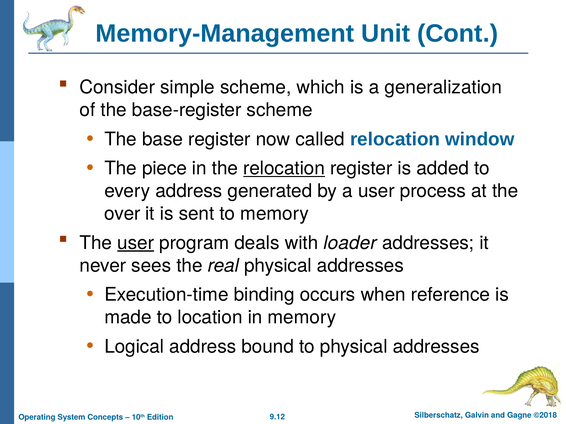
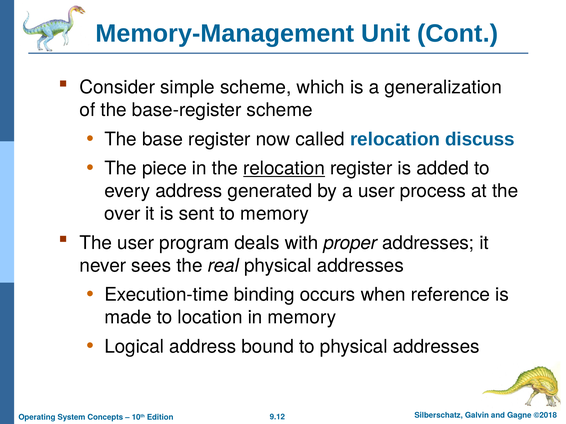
window: window -> discuss
user at (136, 243) underline: present -> none
loader: loader -> proper
